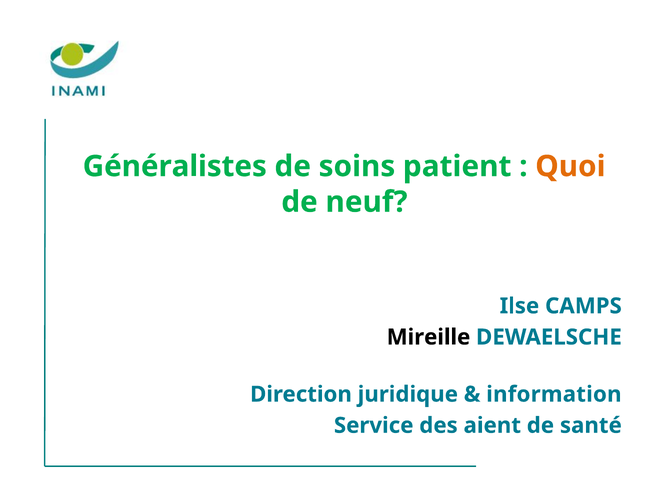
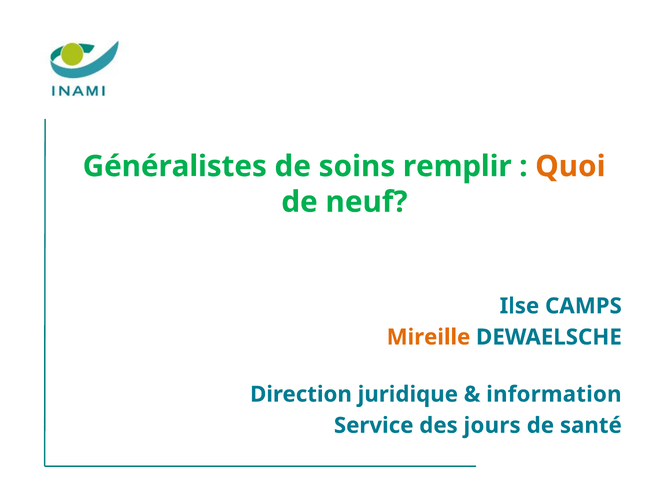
patient: patient -> remplir
Mireille colour: black -> orange
aient: aient -> jours
